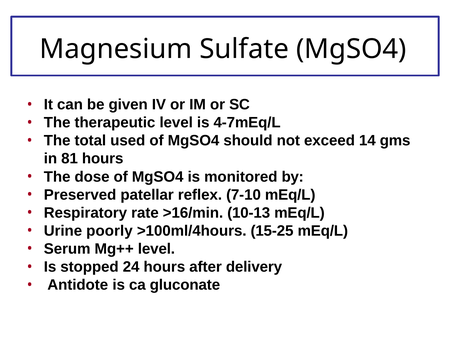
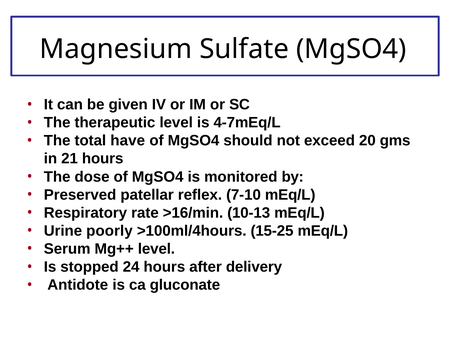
used: used -> have
14: 14 -> 20
81: 81 -> 21
